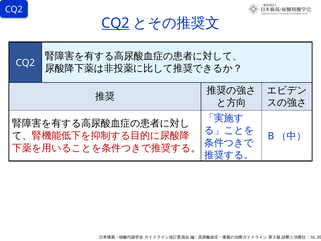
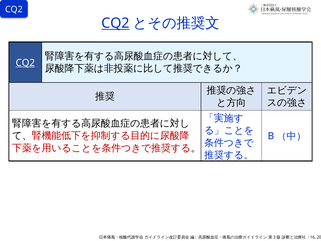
CQ2 at (25, 63) underline: none -> present
